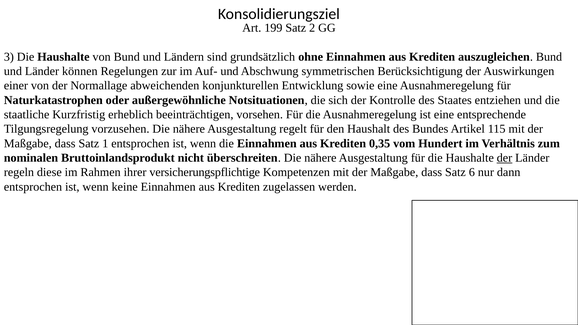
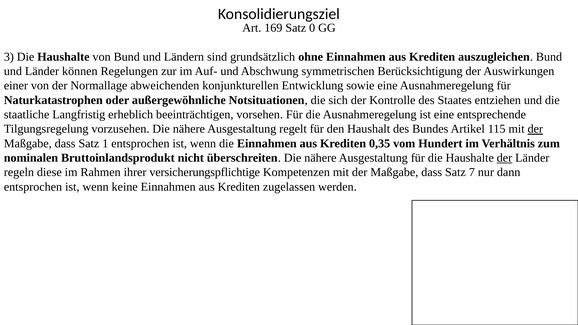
199: 199 -> 169
2: 2 -> 0
Kurzfristig: Kurzfristig -> Langfristig
der at (535, 129) underline: none -> present
6: 6 -> 7
